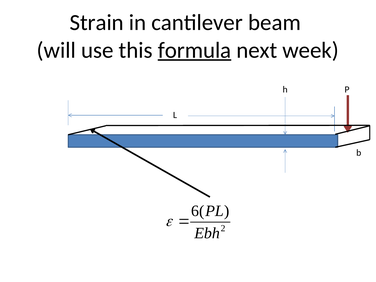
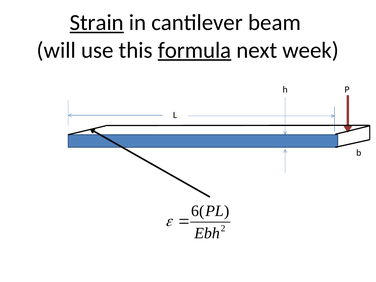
Strain underline: none -> present
